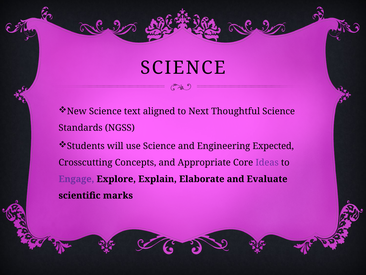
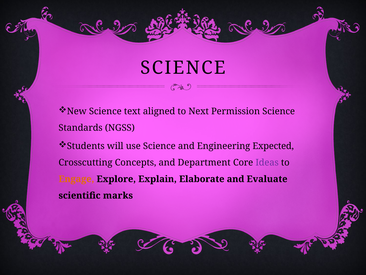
Thoughtful: Thoughtful -> Permission
Appropriate: Appropriate -> Department
Engage colour: purple -> orange
